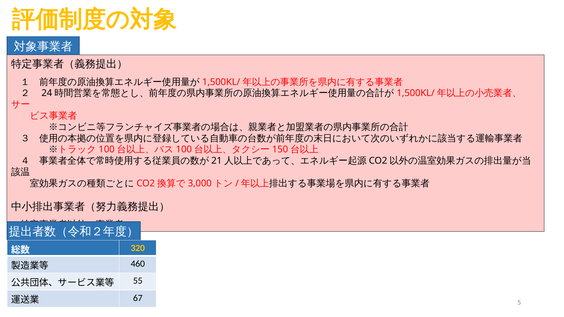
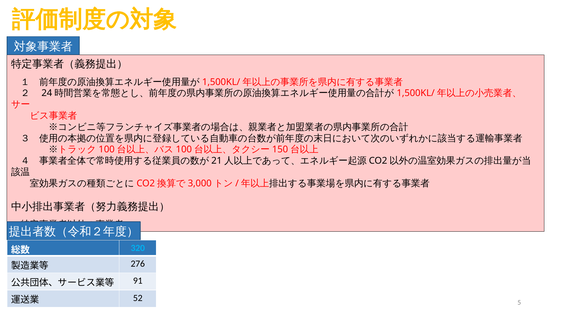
320 colour: yellow -> light blue
460: 460 -> 276
55: 55 -> 91
67: 67 -> 52
